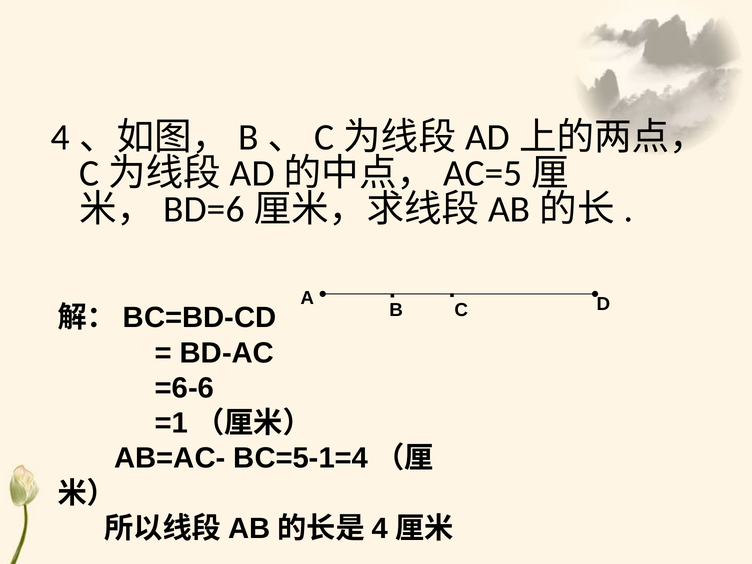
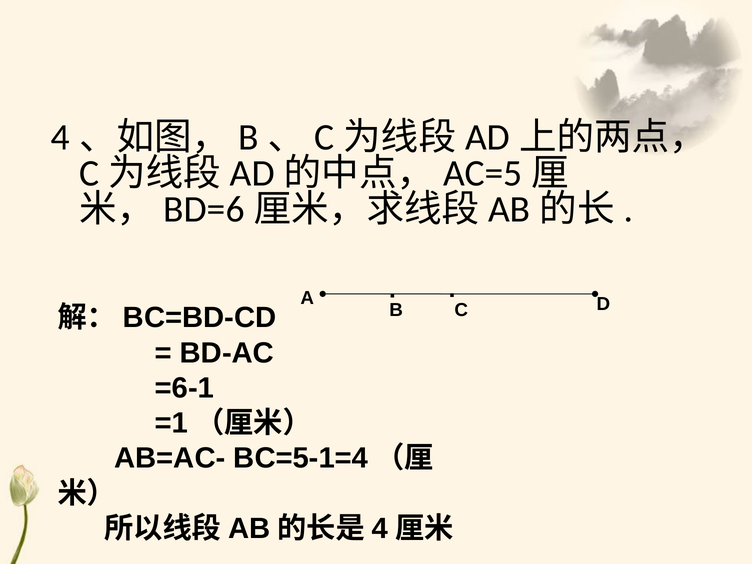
=6-6: =6-6 -> =6-1
